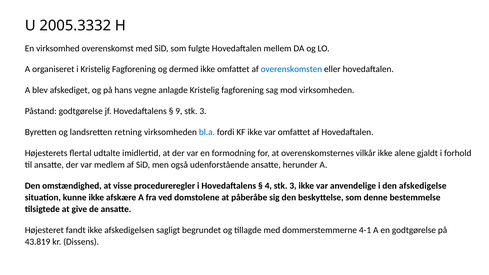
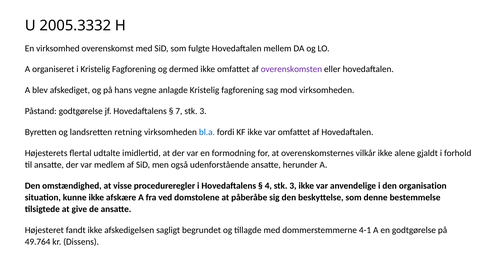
overenskomsten colour: blue -> purple
9: 9 -> 7
afskedigelse: afskedigelse -> organisation
43.819: 43.819 -> 49.764
